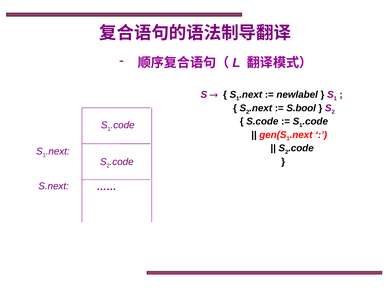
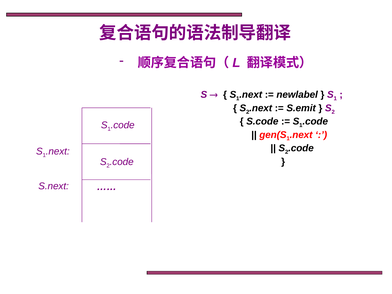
S.bool: S.bool -> S.emit
